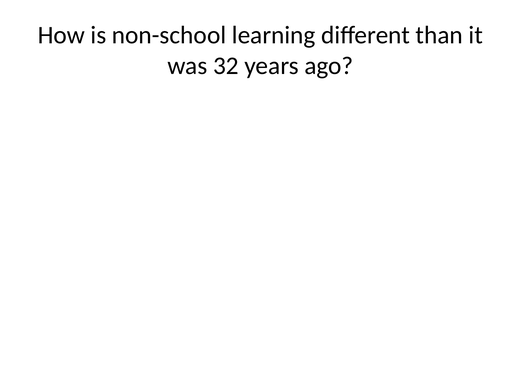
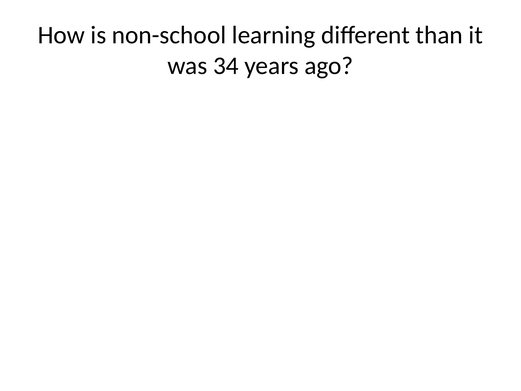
32: 32 -> 34
